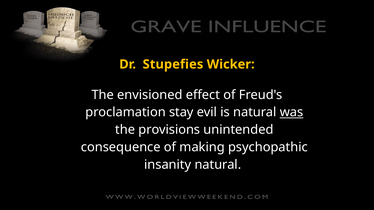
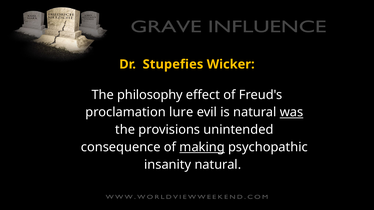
envisioned: envisioned -> philosophy
stay: stay -> lure
making underline: none -> present
